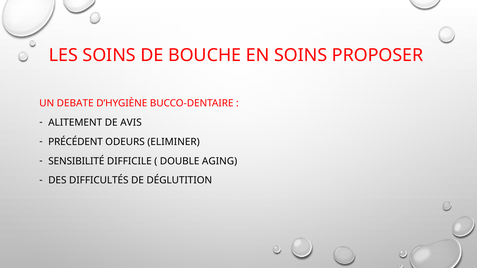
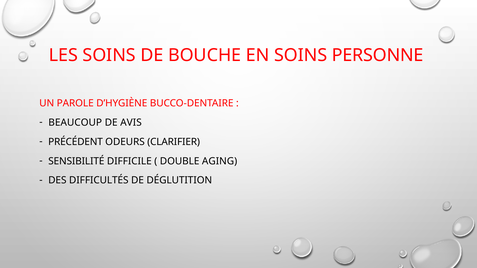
PROPOSER: PROPOSER -> PERSONNE
DEBATE: DEBATE -> PAROLE
ALITEMENT: ALITEMENT -> BEAUCOUP
ELIMINER: ELIMINER -> CLARIFIER
